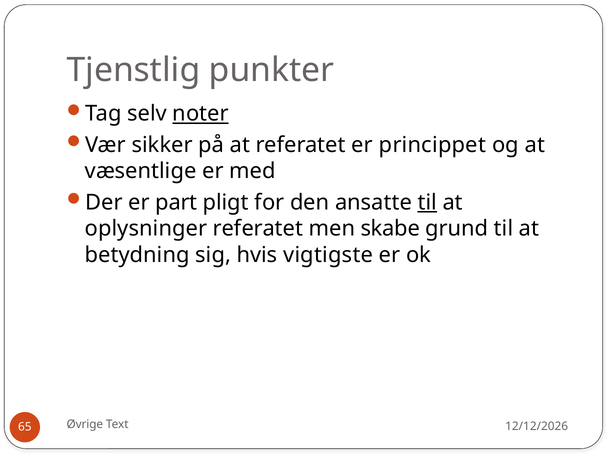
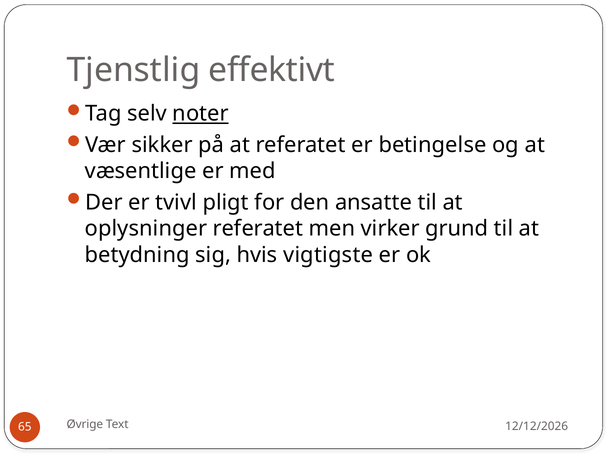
punkter: punkter -> effektivt
princippet: princippet -> betingelse
part: part -> tvivl
til at (427, 202) underline: present -> none
skabe: skabe -> virker
